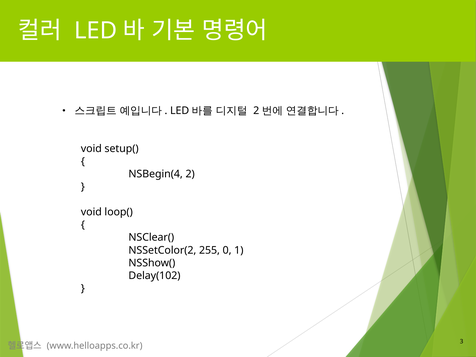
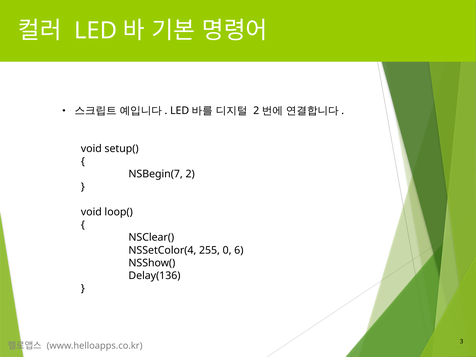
NSBegin(4: NSBegin(4 -> NSBegin(7
NSSetColor(2: NSSetColor(2 -> NSSetColor(4
1: 1 -> 6
Delay(102: Delay(102 -> Delay(136
